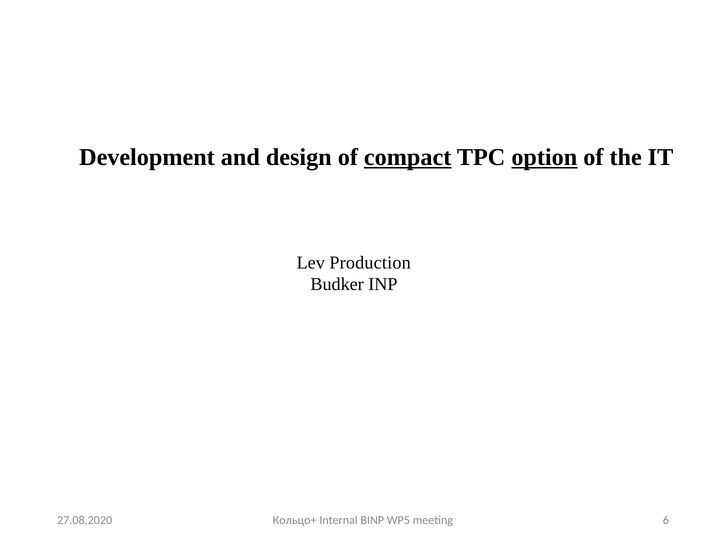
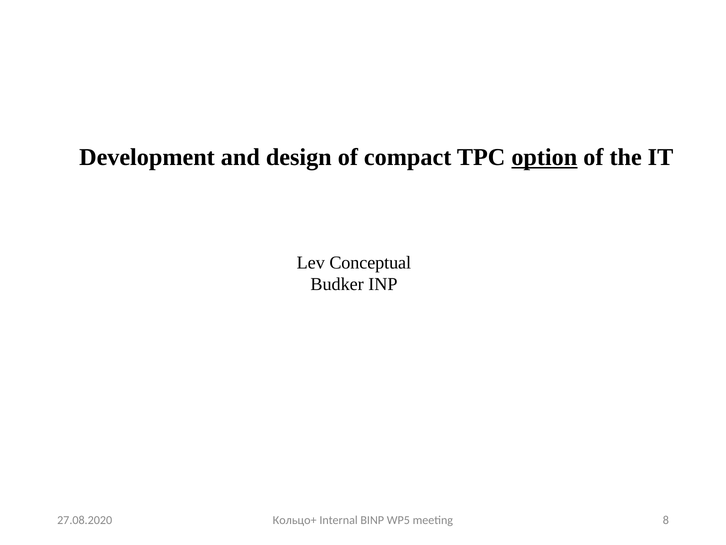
compact underline: present -> none
Production: Production -> Conceptual
6: 6 -> 8
